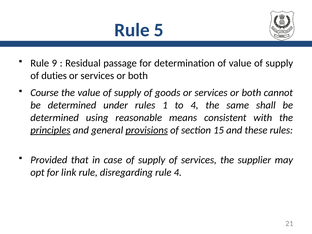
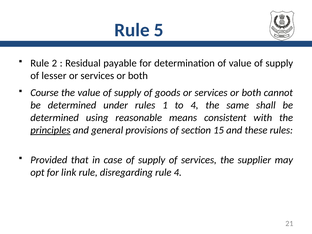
Rule 9: 9 -> 2
passage: passage -> payable
duties: duties -> lesser
provisions underline: present -> none
